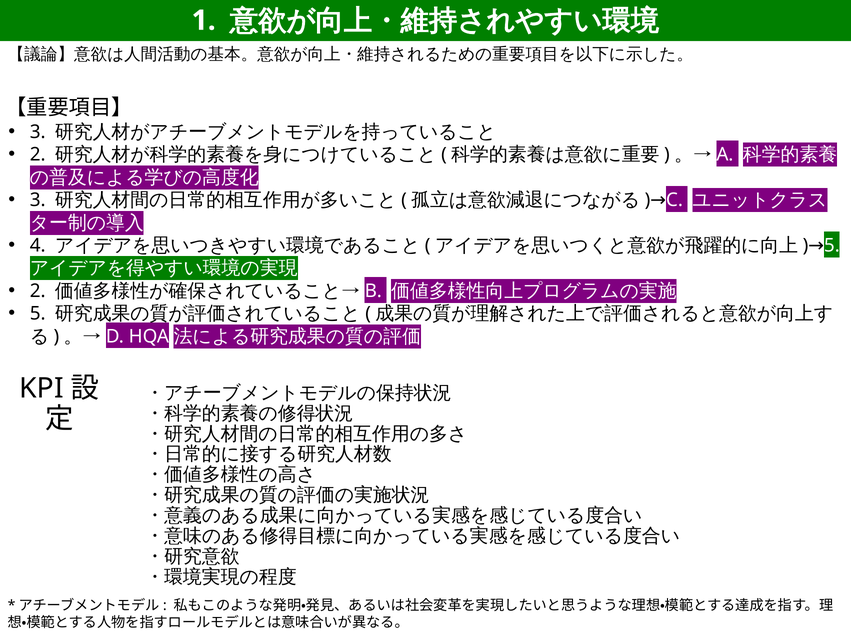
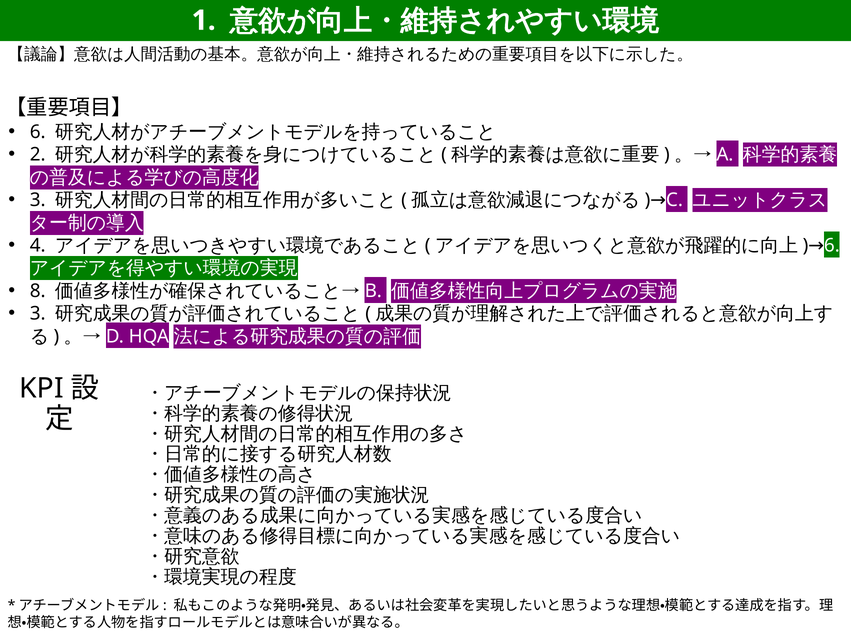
3 at (38, 132): 3 -> 6
5 at (832, 245): 5 -> 6
2 at (38, 291): 2 -> 8
5 at (38, 313): 5 -> 3
